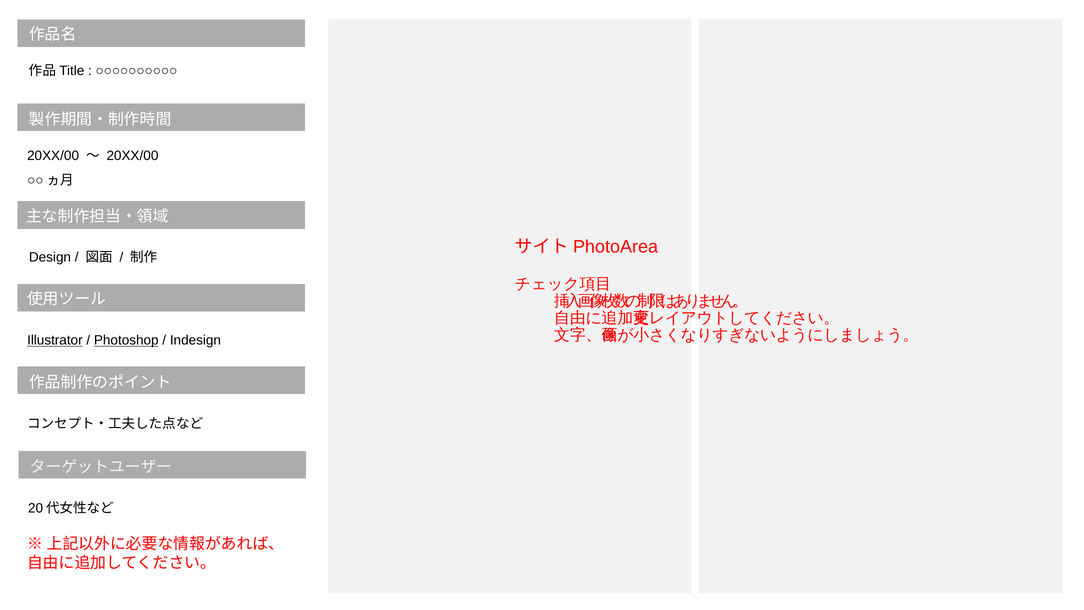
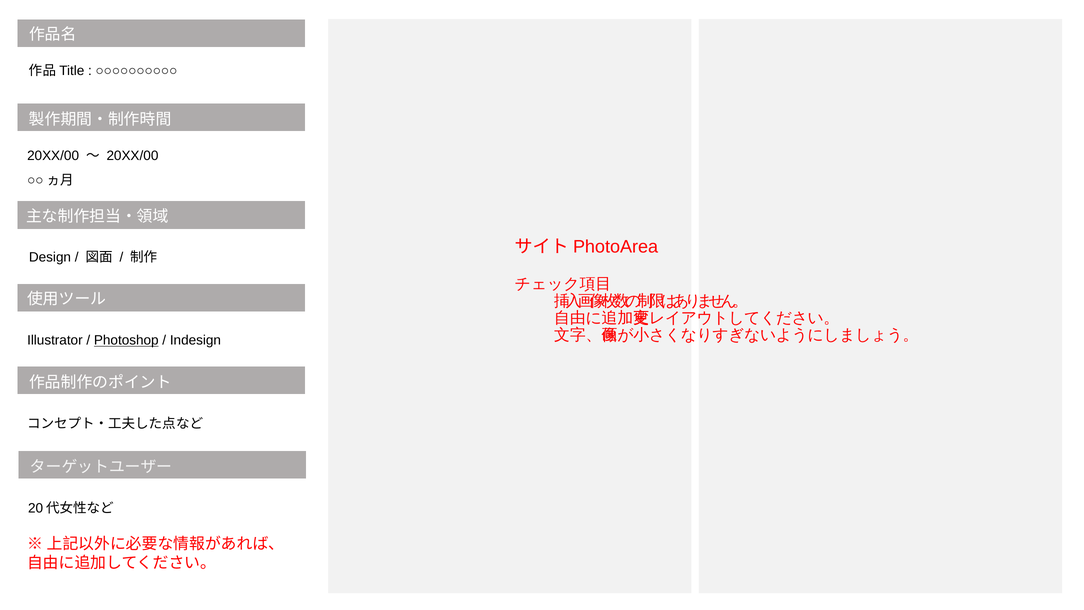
Illustrator underline: present -> none
